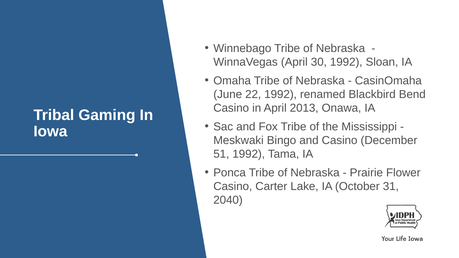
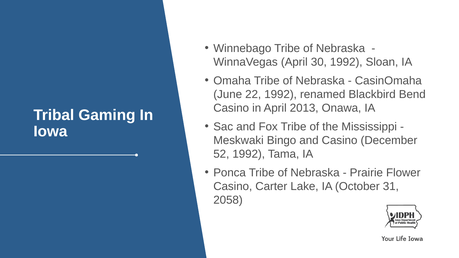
51: 51 -> 52
2040: 2040 -> 2058
